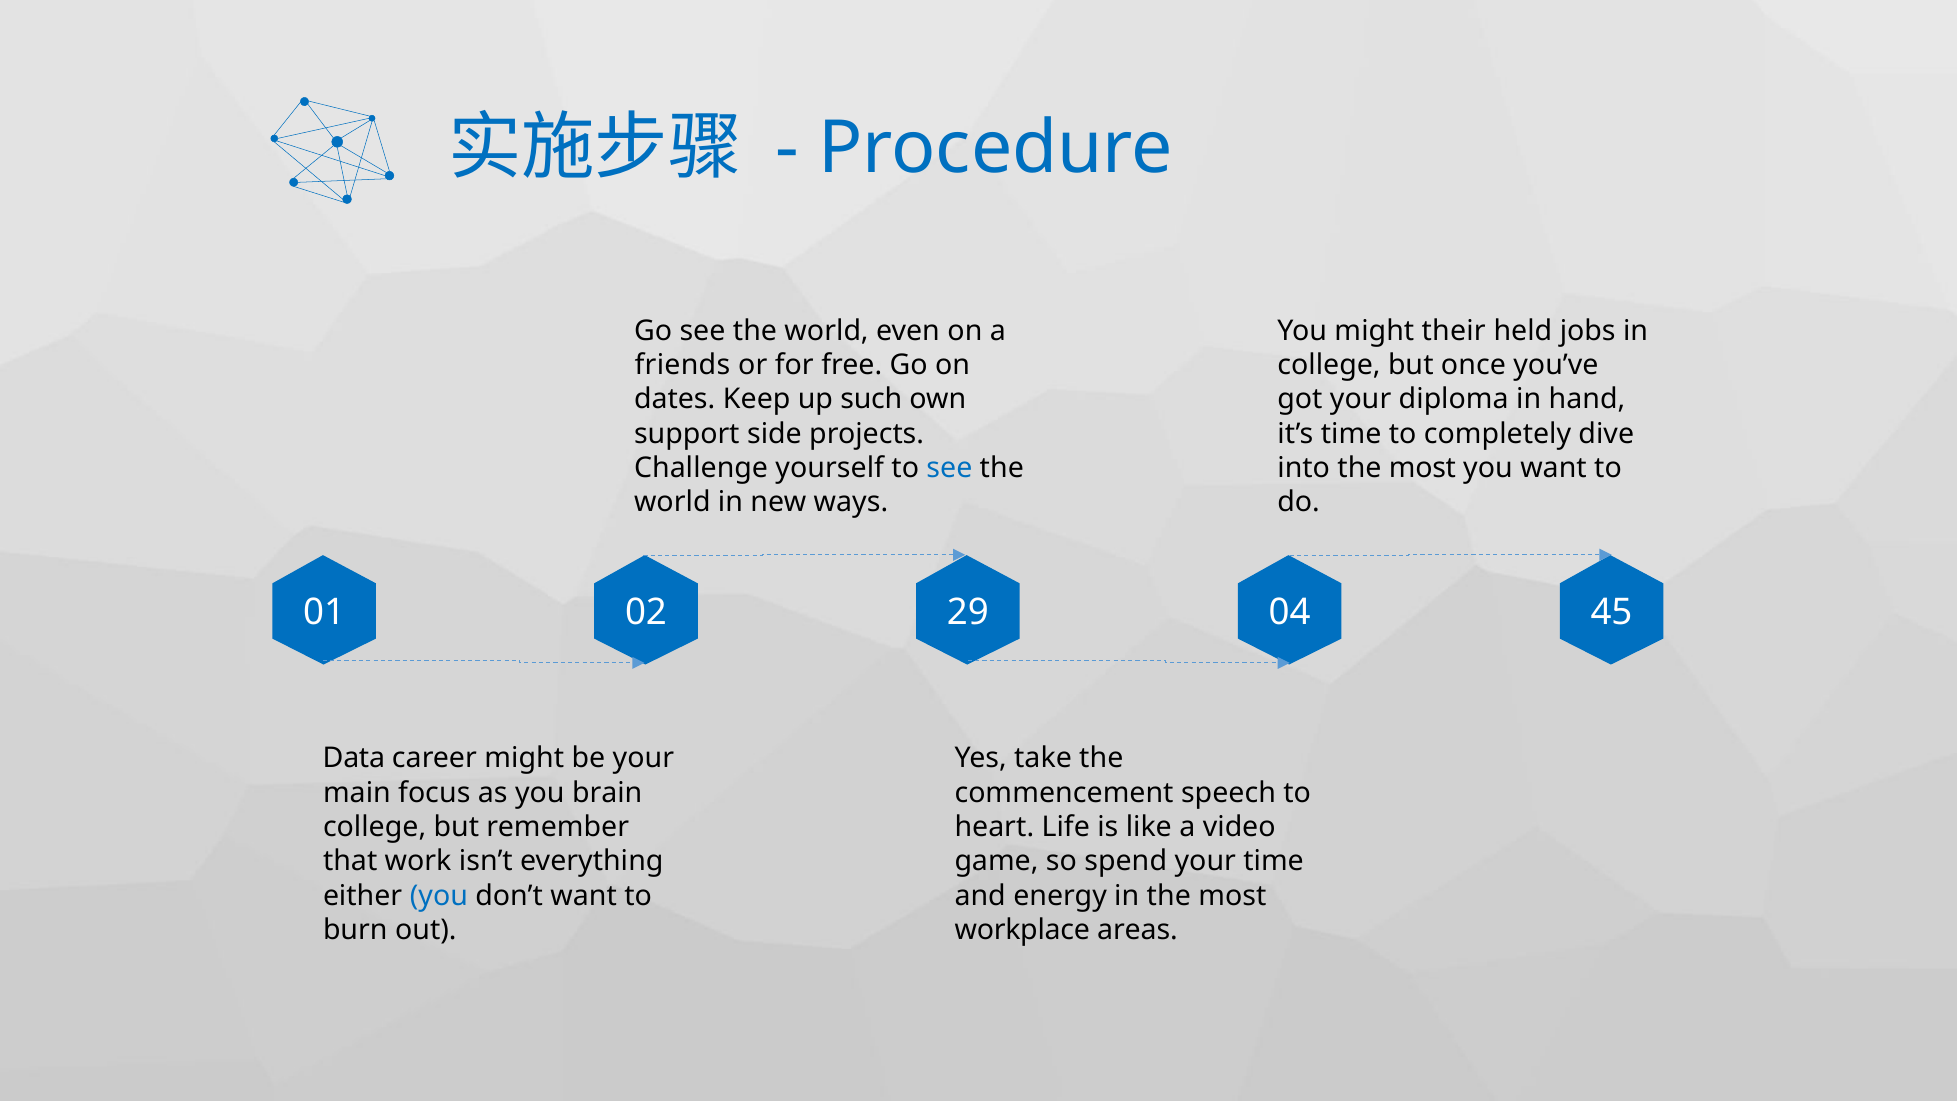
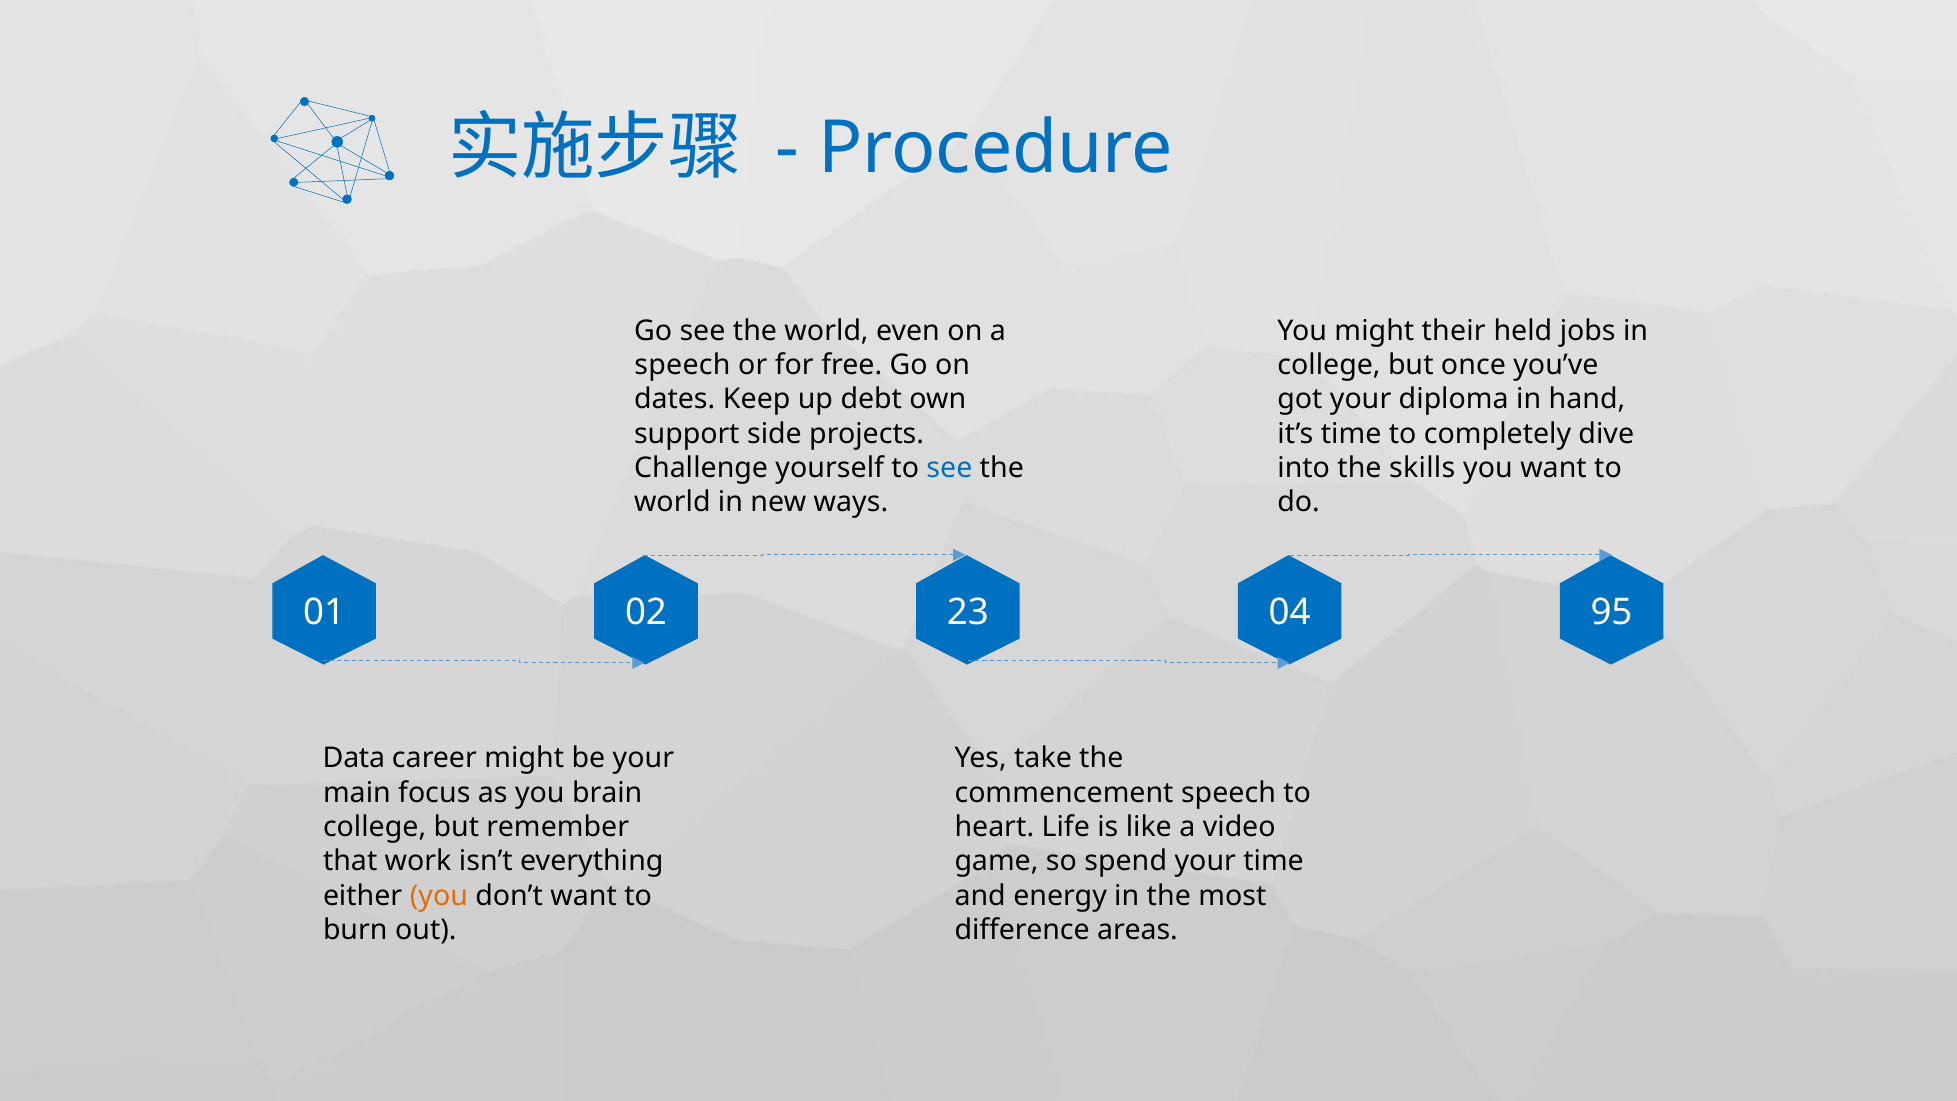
friends at (682, 365): friends -> speech
such: such -> debt
into the most: most -> skills
29: 29 -> 23
45: 45 -> 95
you at (439, 895) colour: blue -> orange
workplace: workplace -> difference
